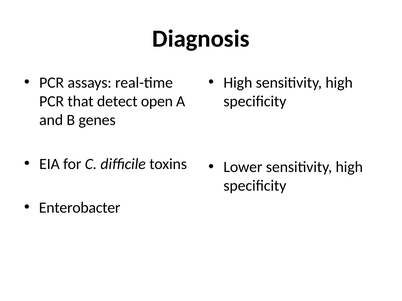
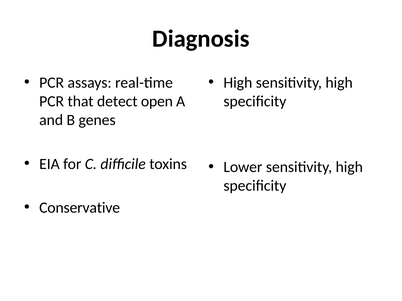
Enterobacter: Enterobacter -> Conservative
